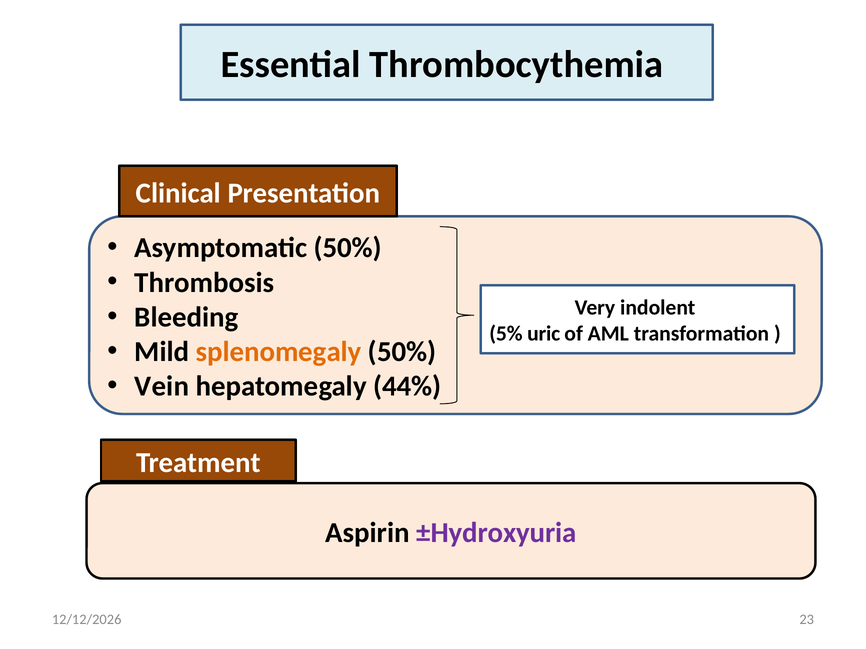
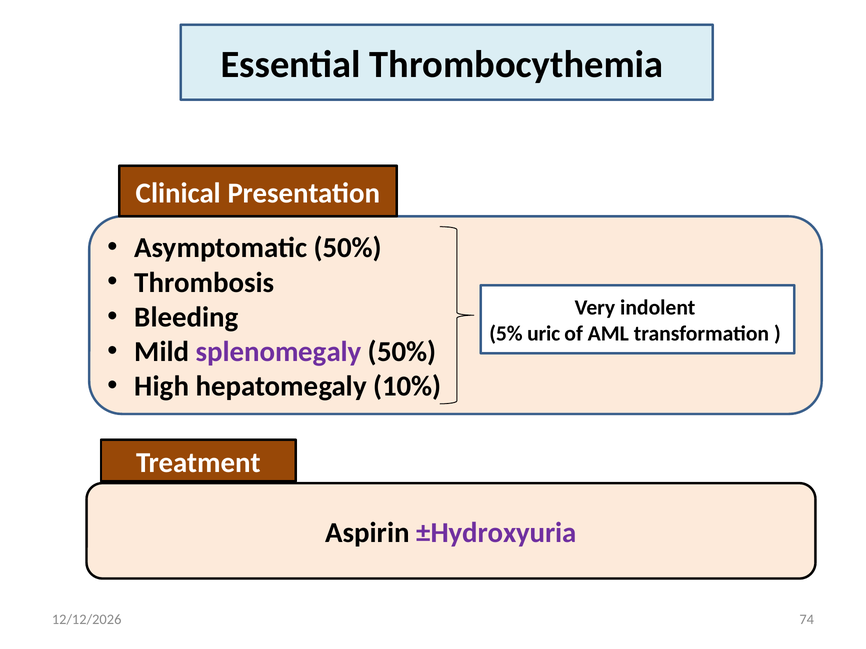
splenomegaly colour: orange -> purple
Vein: Vein -> High
44%: 44% -> 10%
23: 23 -> 74
